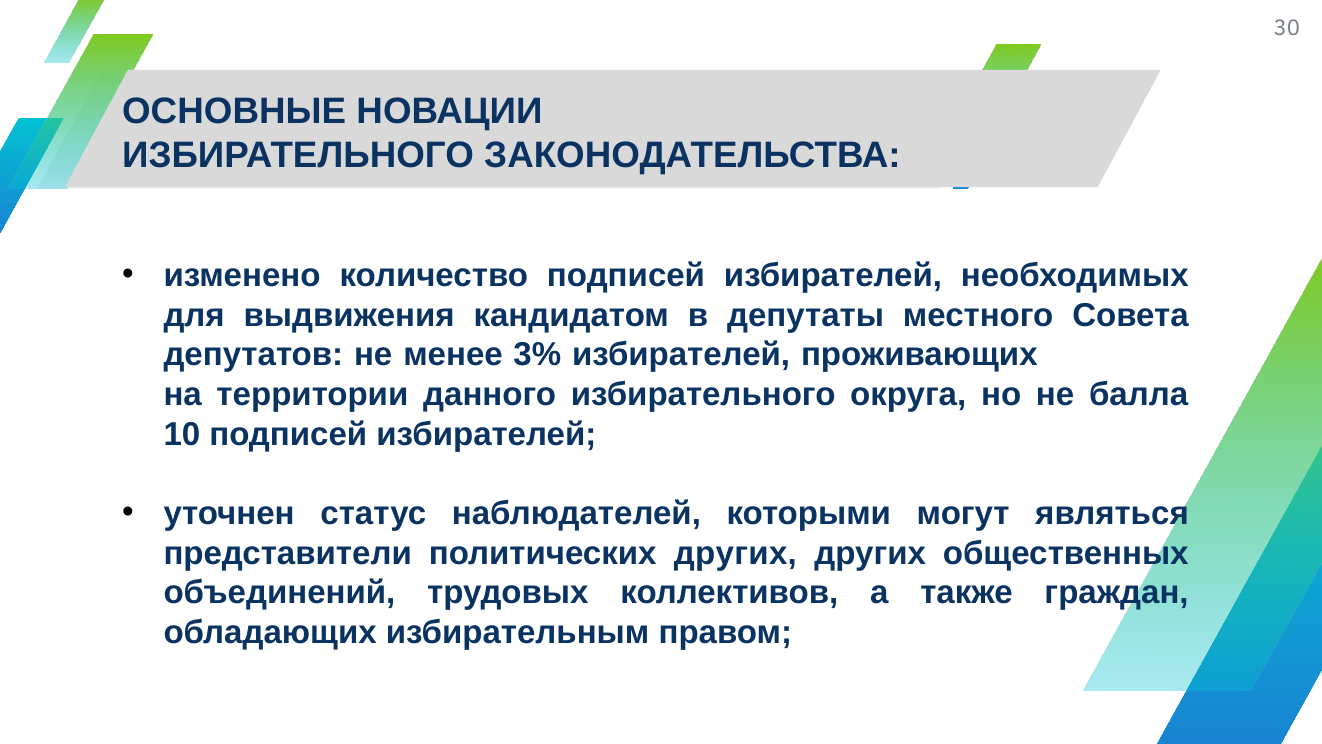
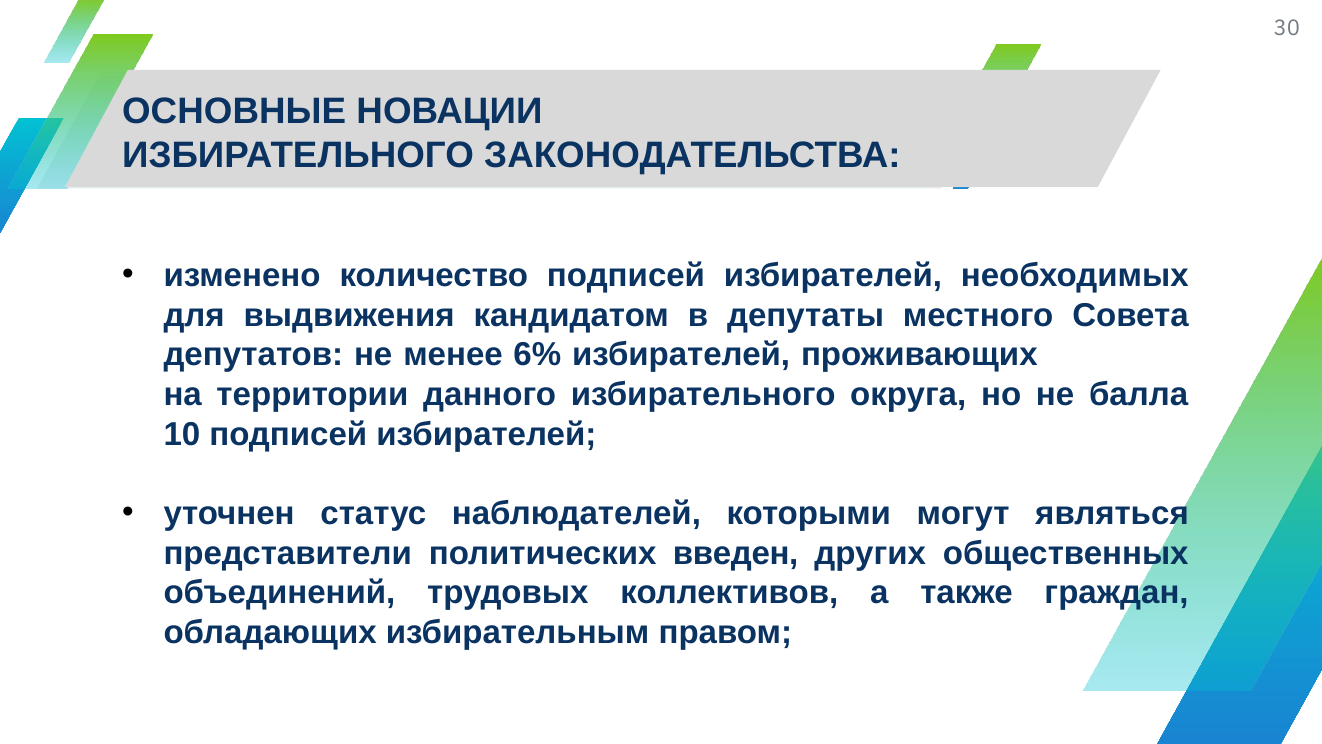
3%: 3% -> 6%
политических других: других -> введен
